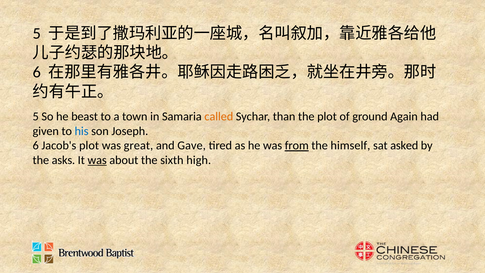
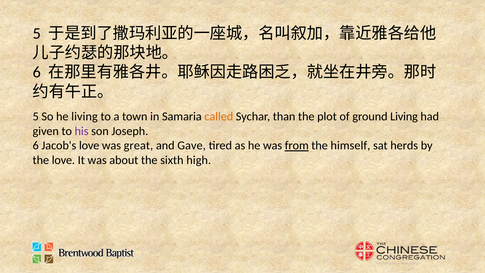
he beast: beast -> living
ground Again: Again -> Living
his colour: blue -> purple
Jacob's plot: plot -> love
asked: asked -> herds
the asks: asks -> love
was at (97, 160) underline: present -> none
